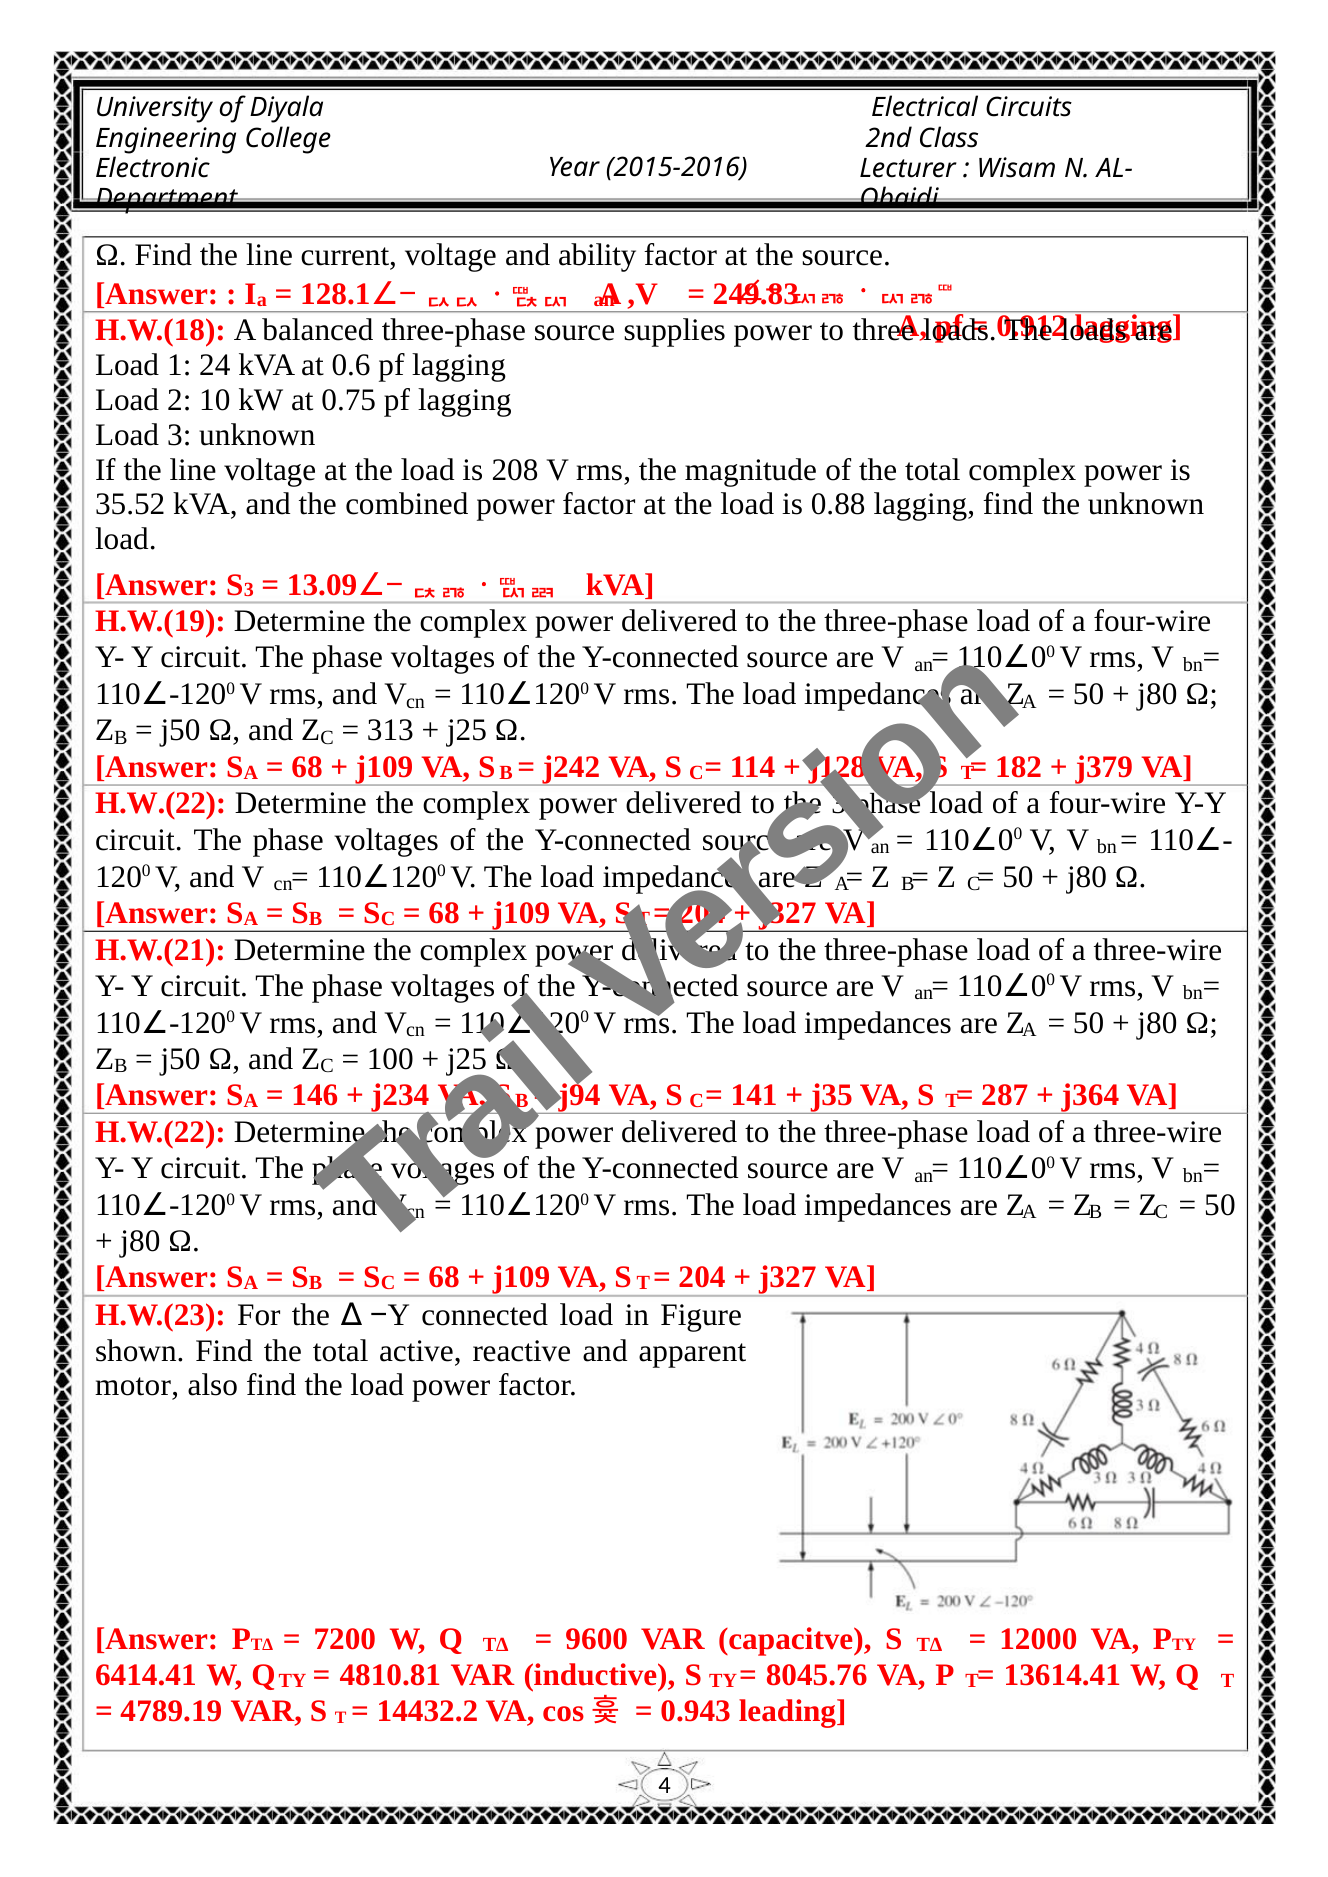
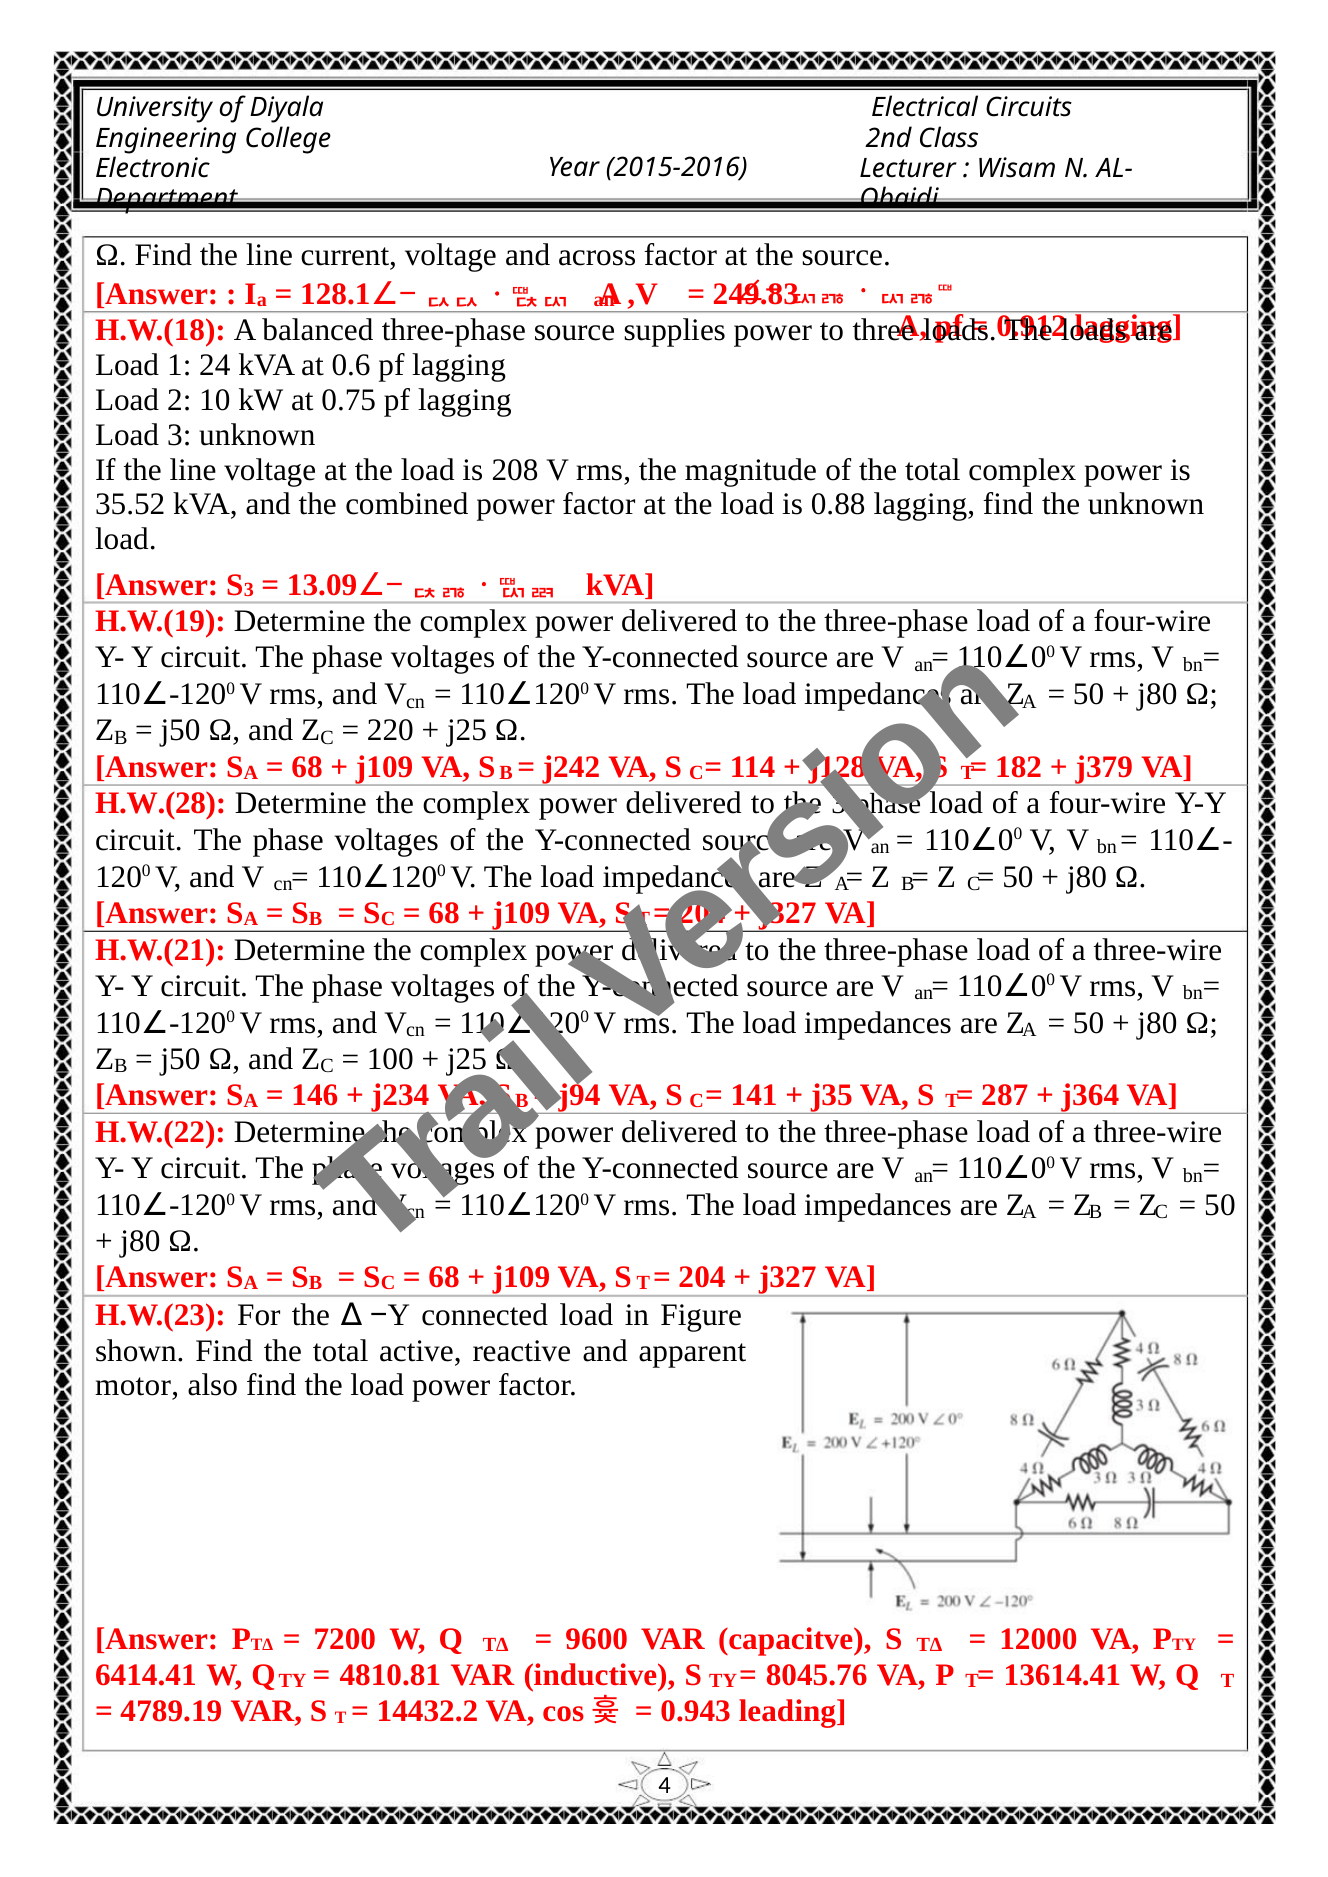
ability: ability -> across
313: 313 -> 220
H.W.(22 at (161, 804): H.W.(22 -> H.W.(28
